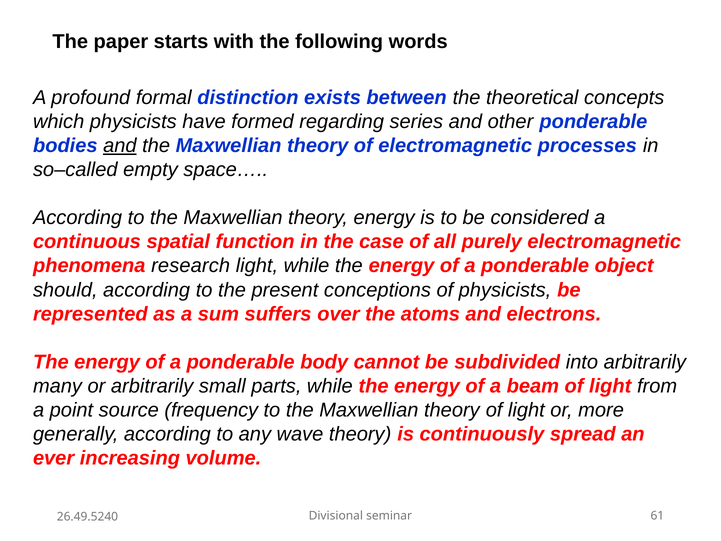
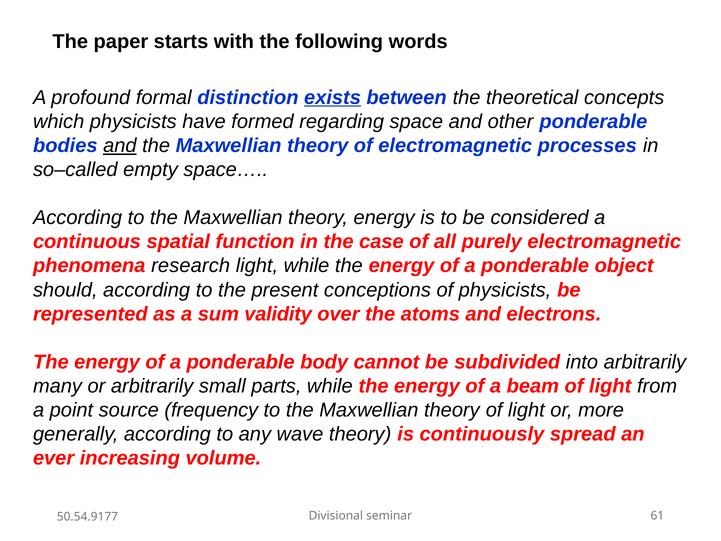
exists underline: none -> present
series: series -> space
suffers: suffers -> validity
26.49.5240: 26.49.5240 -> 50.54.9177
